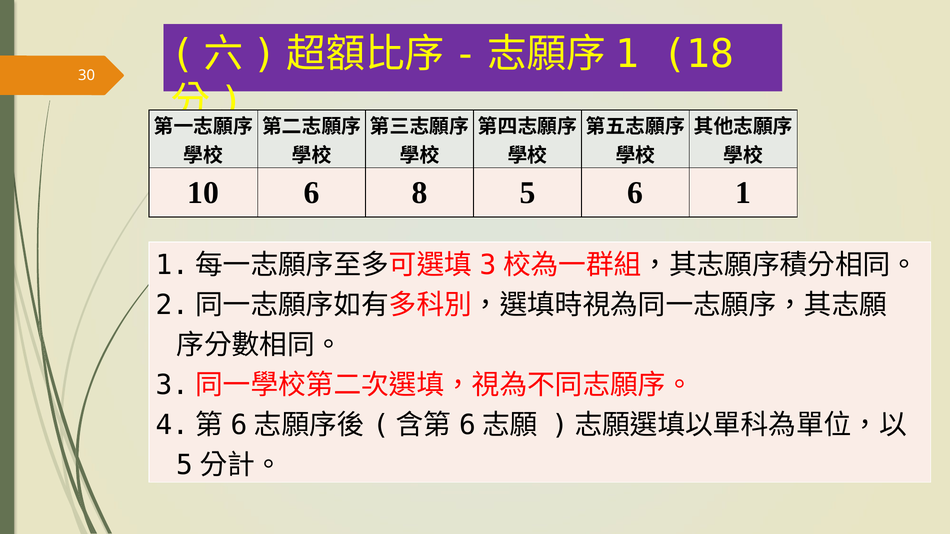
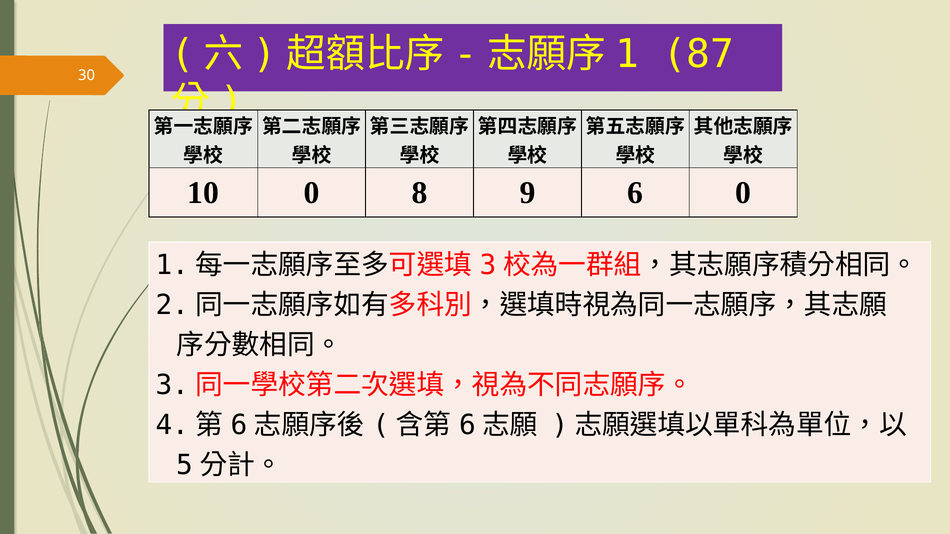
18: 18 -> 87
10 6: 6 -> 0
5: 5 -> 9
6 1: 1 -> 0
